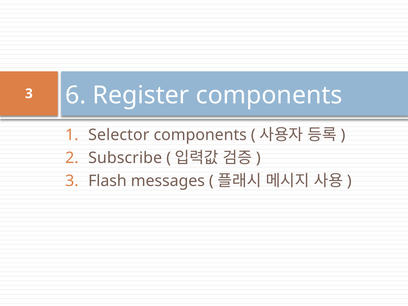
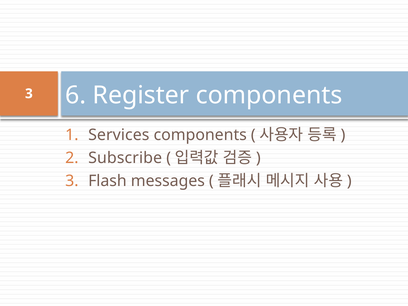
Selector: Selector -> Services
